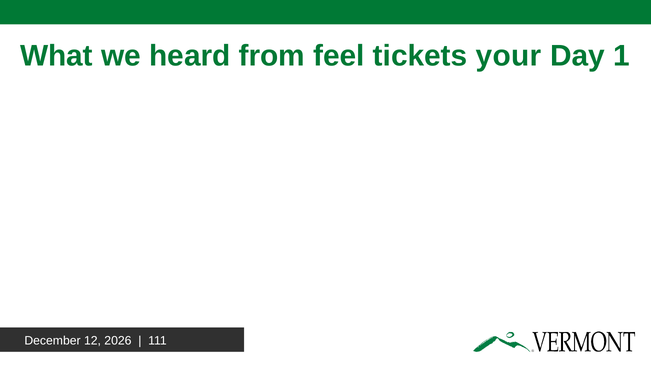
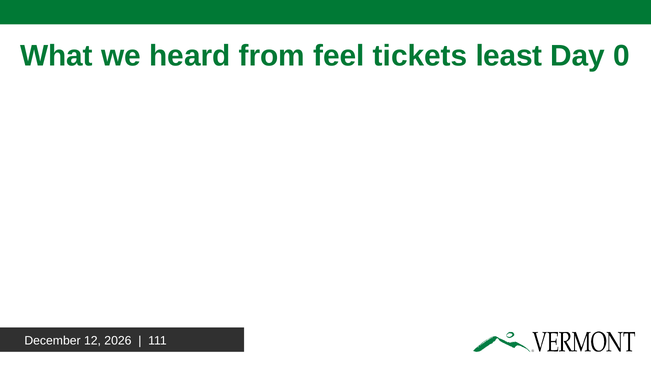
your: your -> least
1: 1 -> 0
